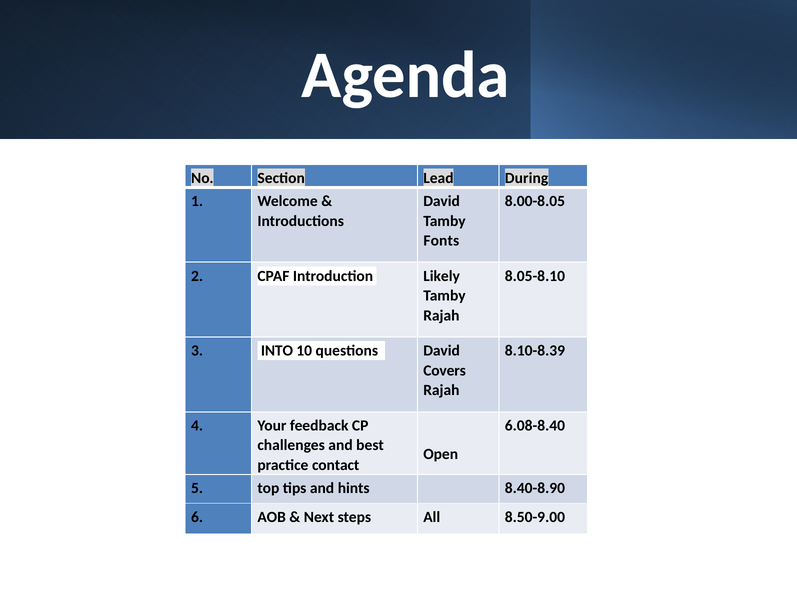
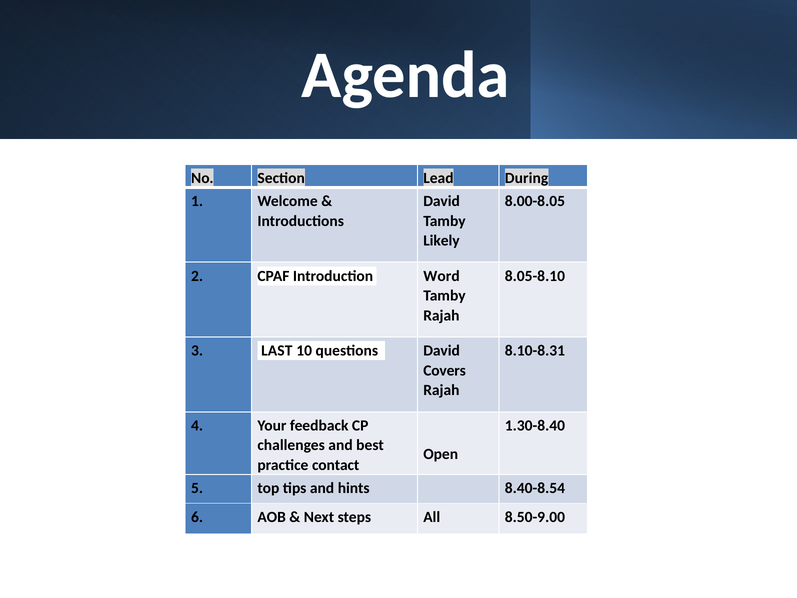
Fonts: Fonts -> Likely
Likely: Likely -> Word
INTO: INTO -> LAST
8.10-8.39: 8.10-8.39 -> 8.10-8.31
6.08-8.40: 6.08-8.40 -> 1.30-8.40
8.40-8.90: 8.40-8.90 -> 8.40-8.54
